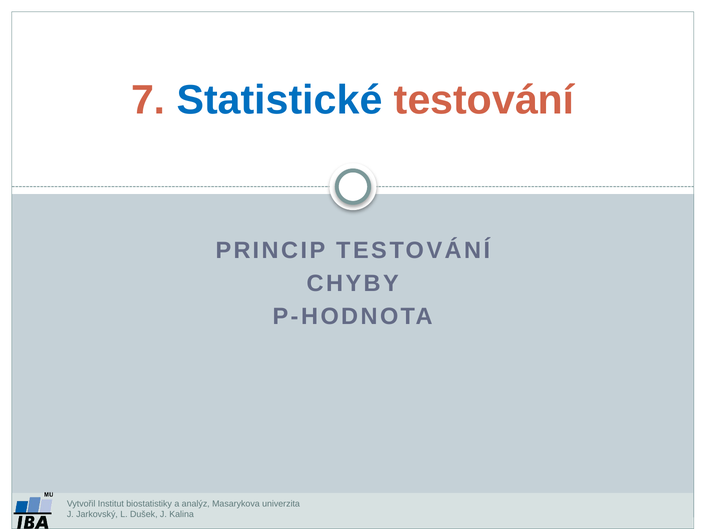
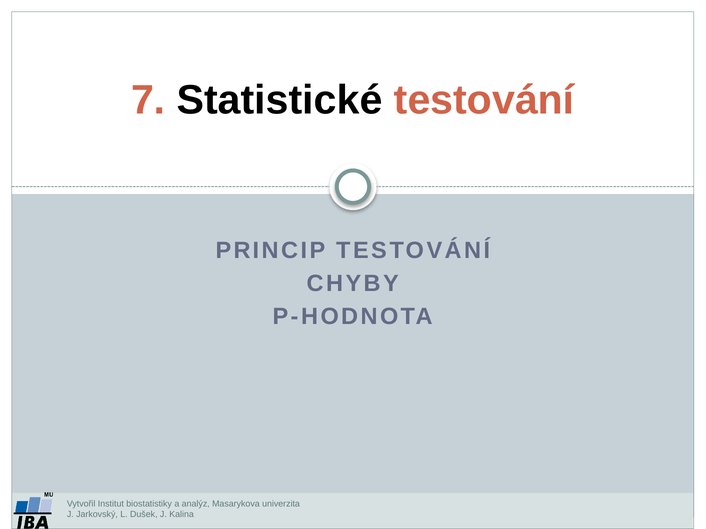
Statistické colour: blue -> black
